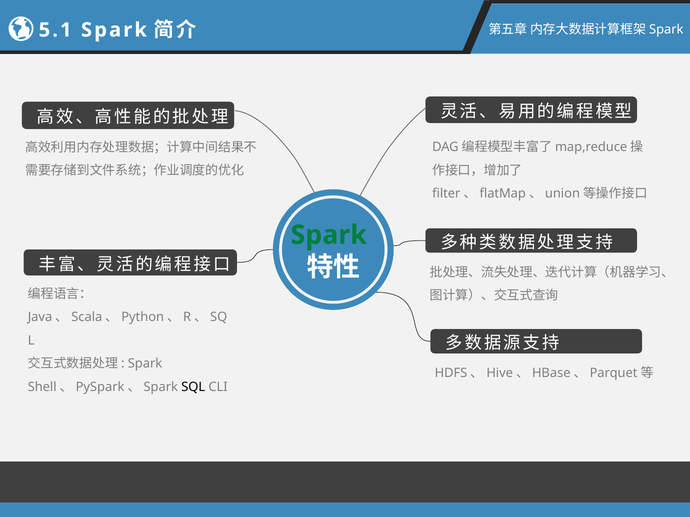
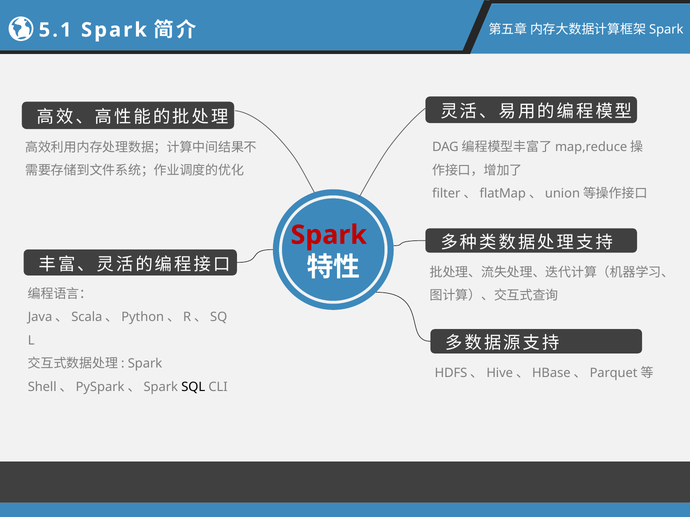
Spark at (329, 235) colour: green -> red
